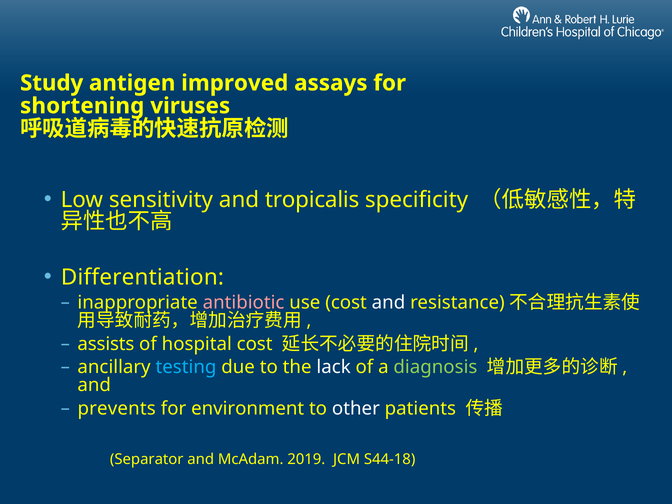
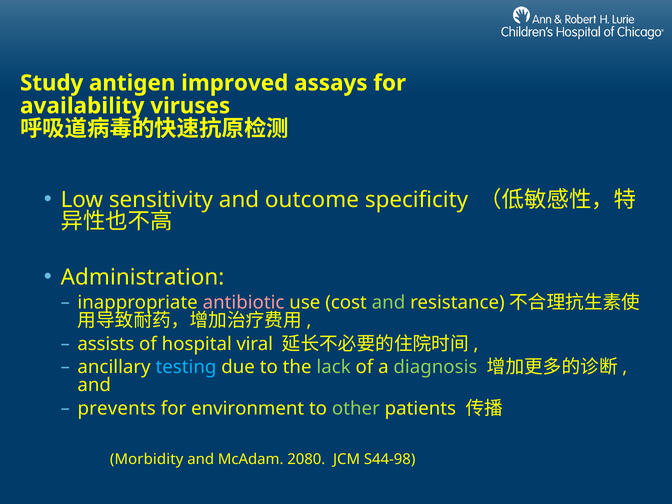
shortening: shortening -> availability
tropicalis: tropicalis -> outcome
Differentiation: Differentiation -> Administration
and at (389, 303) colour: white -> light green
hospital cost: cost -> viral
lack colour: white -> light green
other colour: white -> light green
Separator: Separator -> Morbidity
2019: 2019 -> 2080
S44-18: S44-18 -> S44-98
